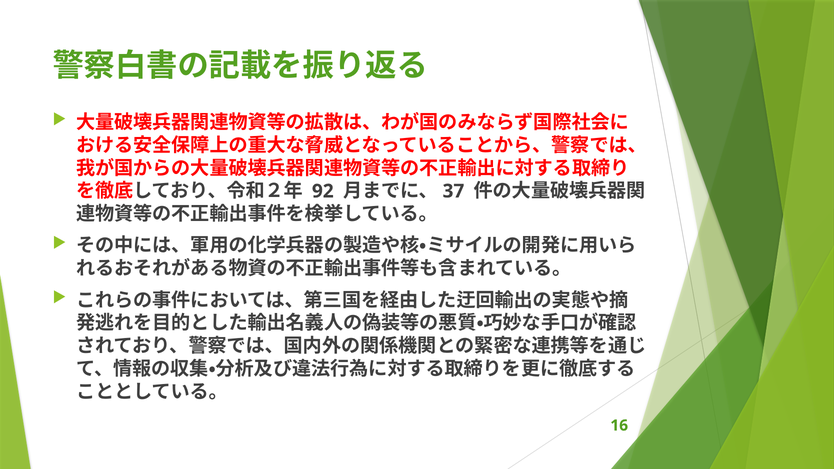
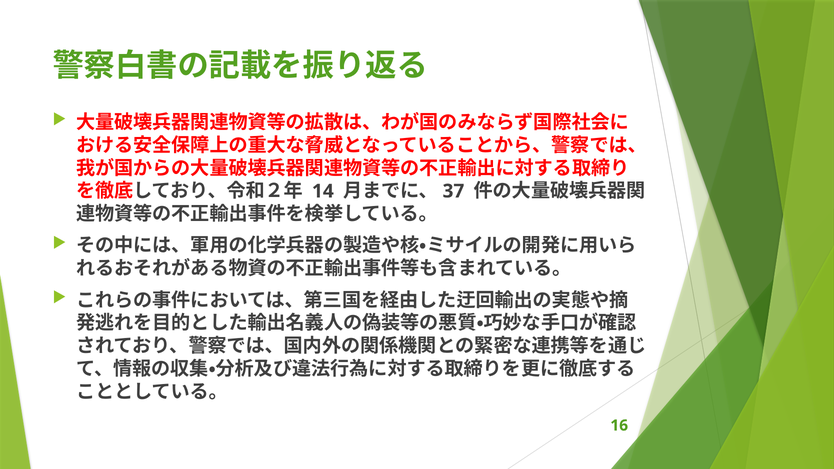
92: 92 -> 14
